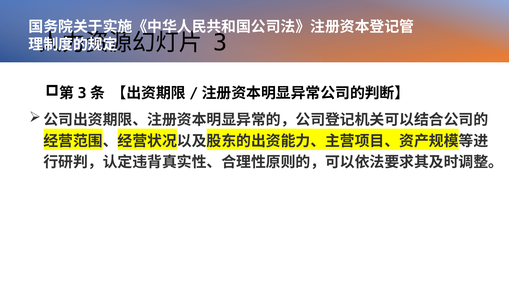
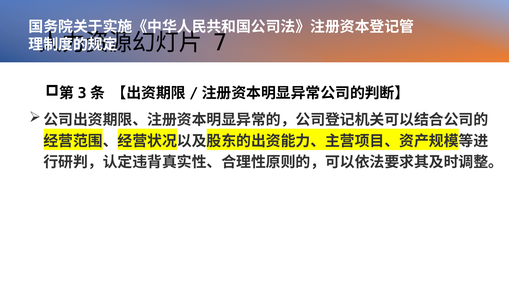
3: 3 -> 7
